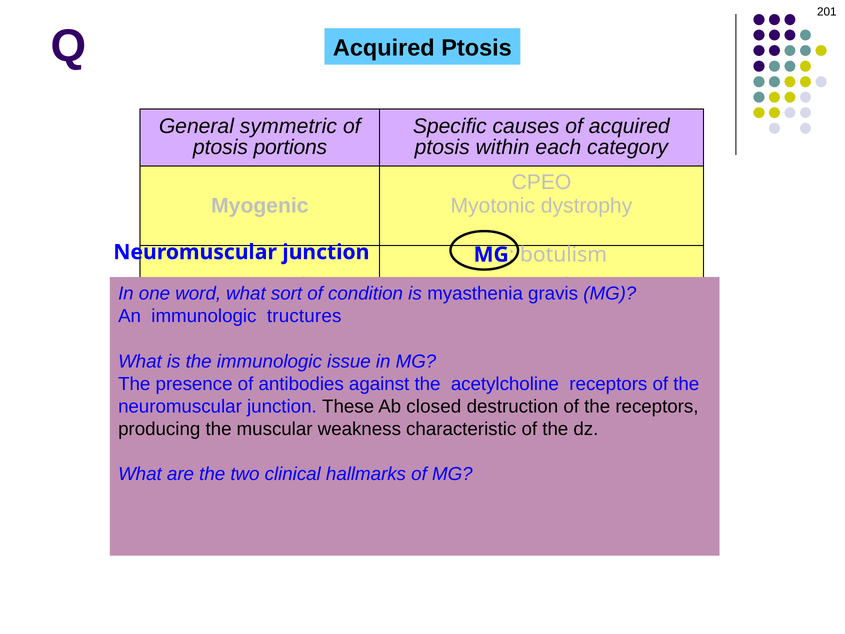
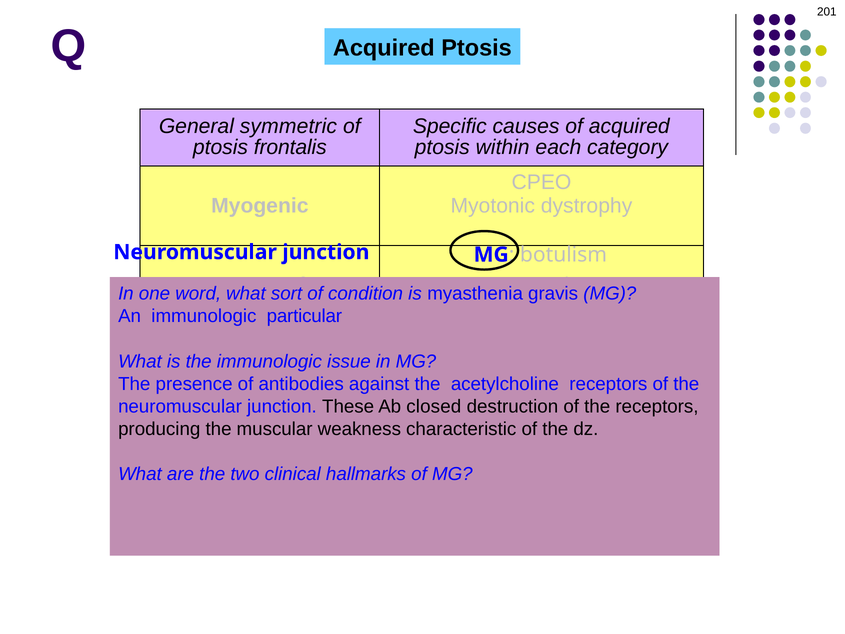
portions: portions -> frontalis
tructures: tructures -> particular
